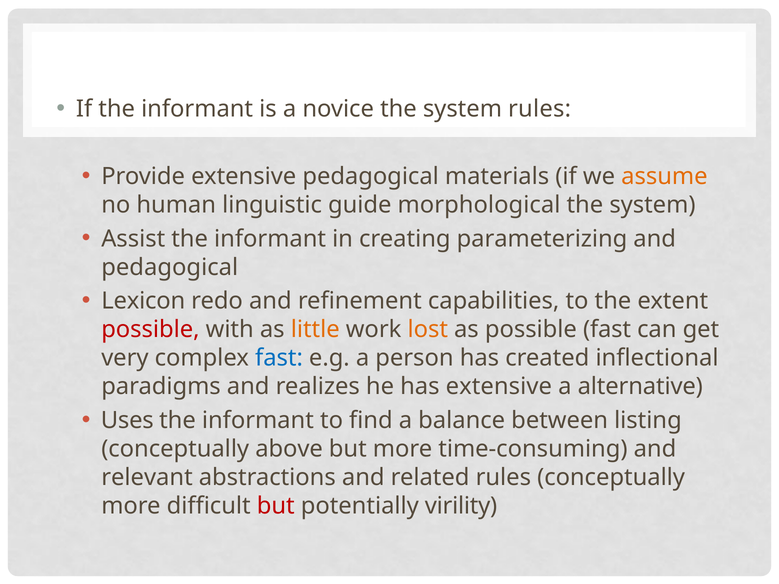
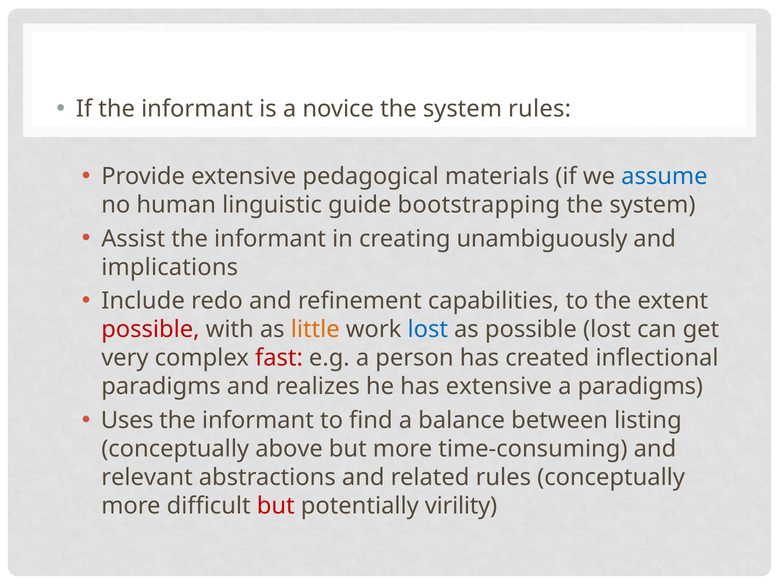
assume colour: orange -> blue
morphological: morphological -> bootstrapping
parameterizing: parameterizing -> unambiguously
pedagogical at (170, 267): pedagogical -> implications
Lexicon: Lexicon -> Include
lost at (428, 330) colour: orange -> blue
possible fast: fast -> lost
fast at (279, 358) colour: blue -> red
a alternative: alternative -> paradigms
